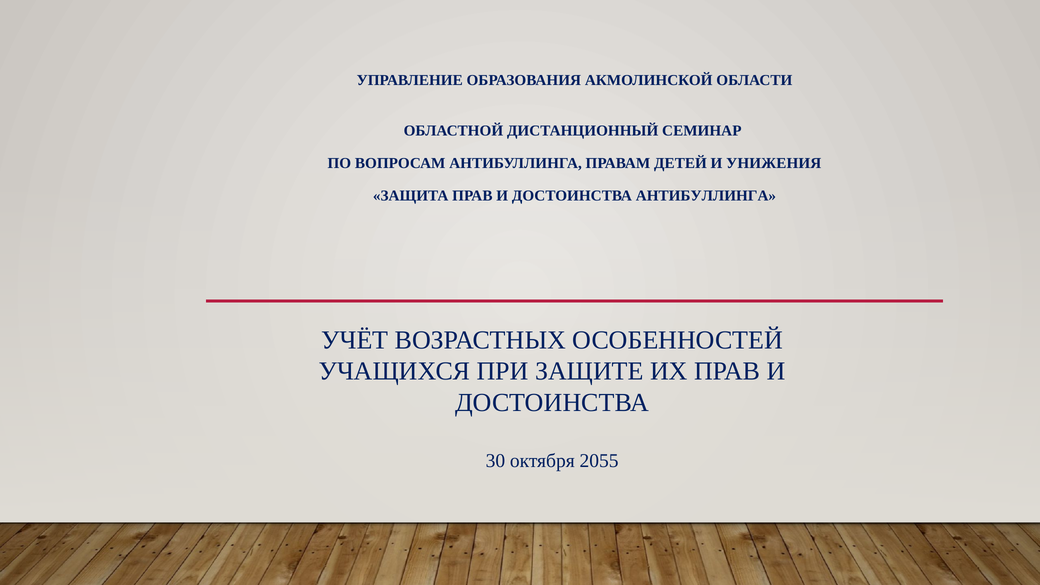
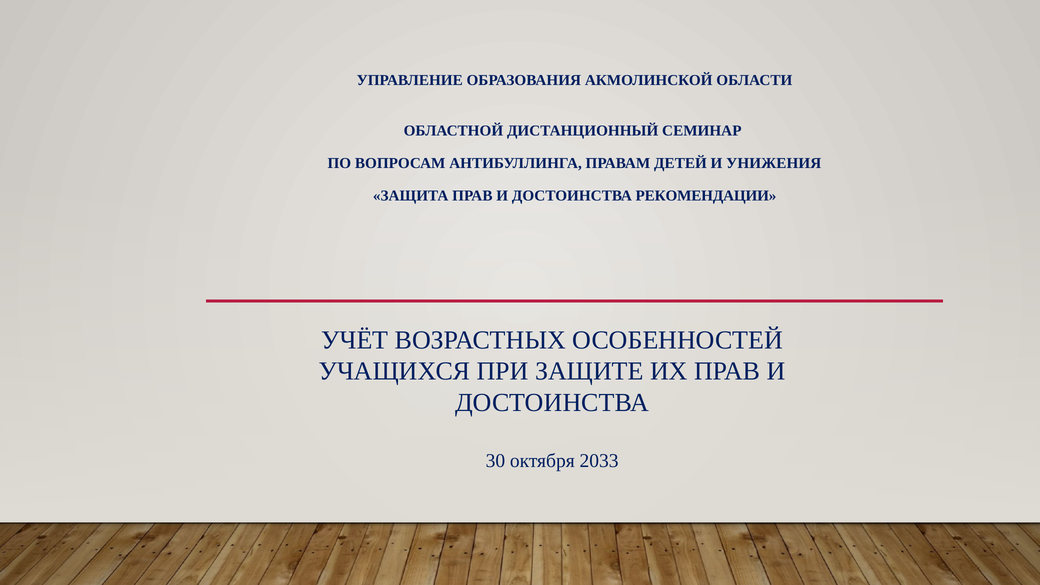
ДОСТОИНСТВА АНТИБУЛЛИНГА: АНТИБУЛЛИНГА -> РЕКОМЕНДАЦИИ
2055: 2055 -> 2033
